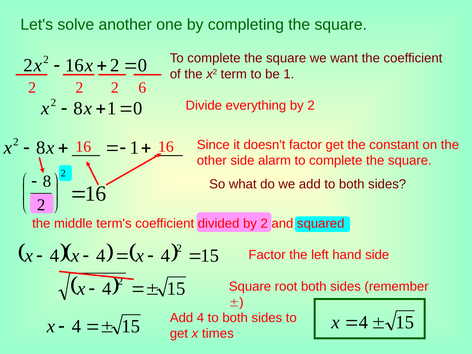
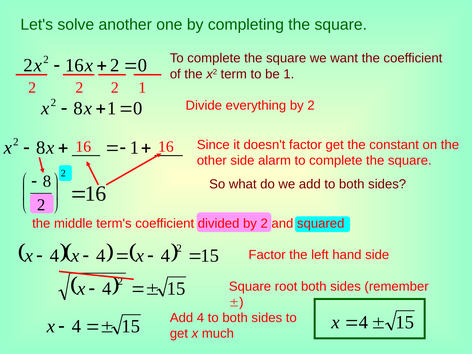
2 6: 6 -> 1
times: times -> much
